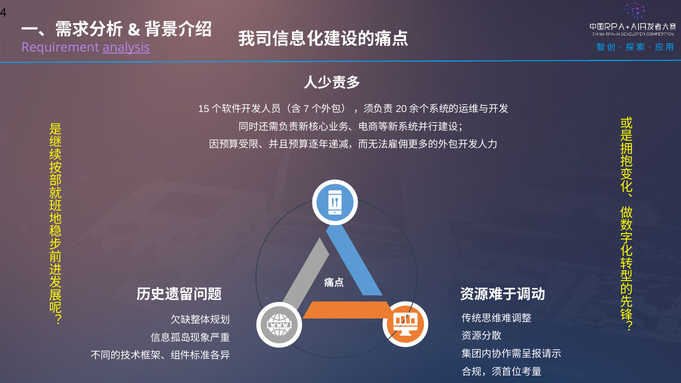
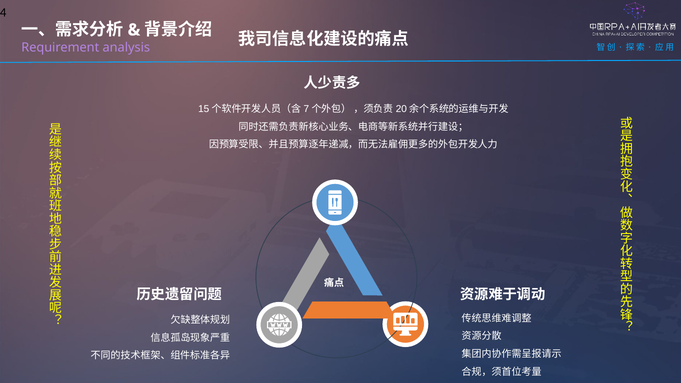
analysis underline: present -> none
